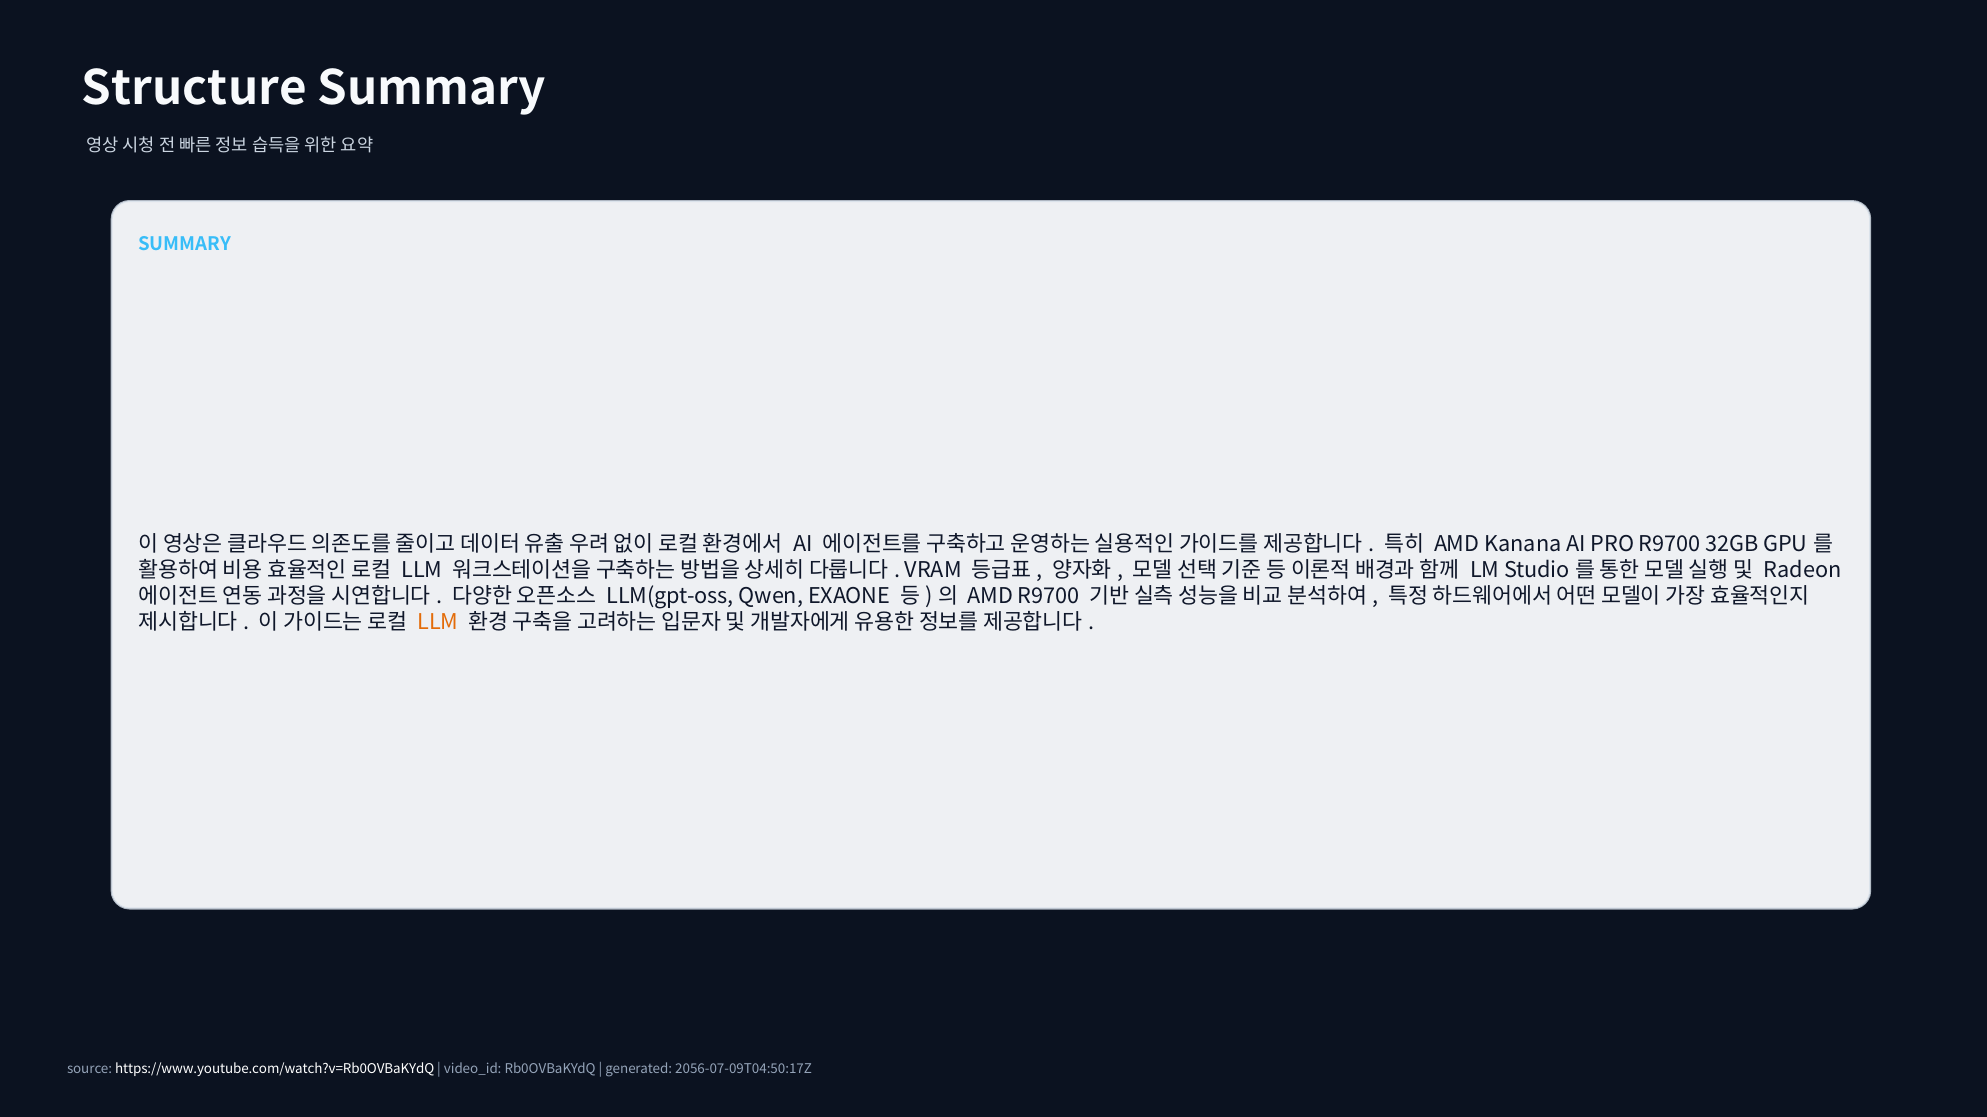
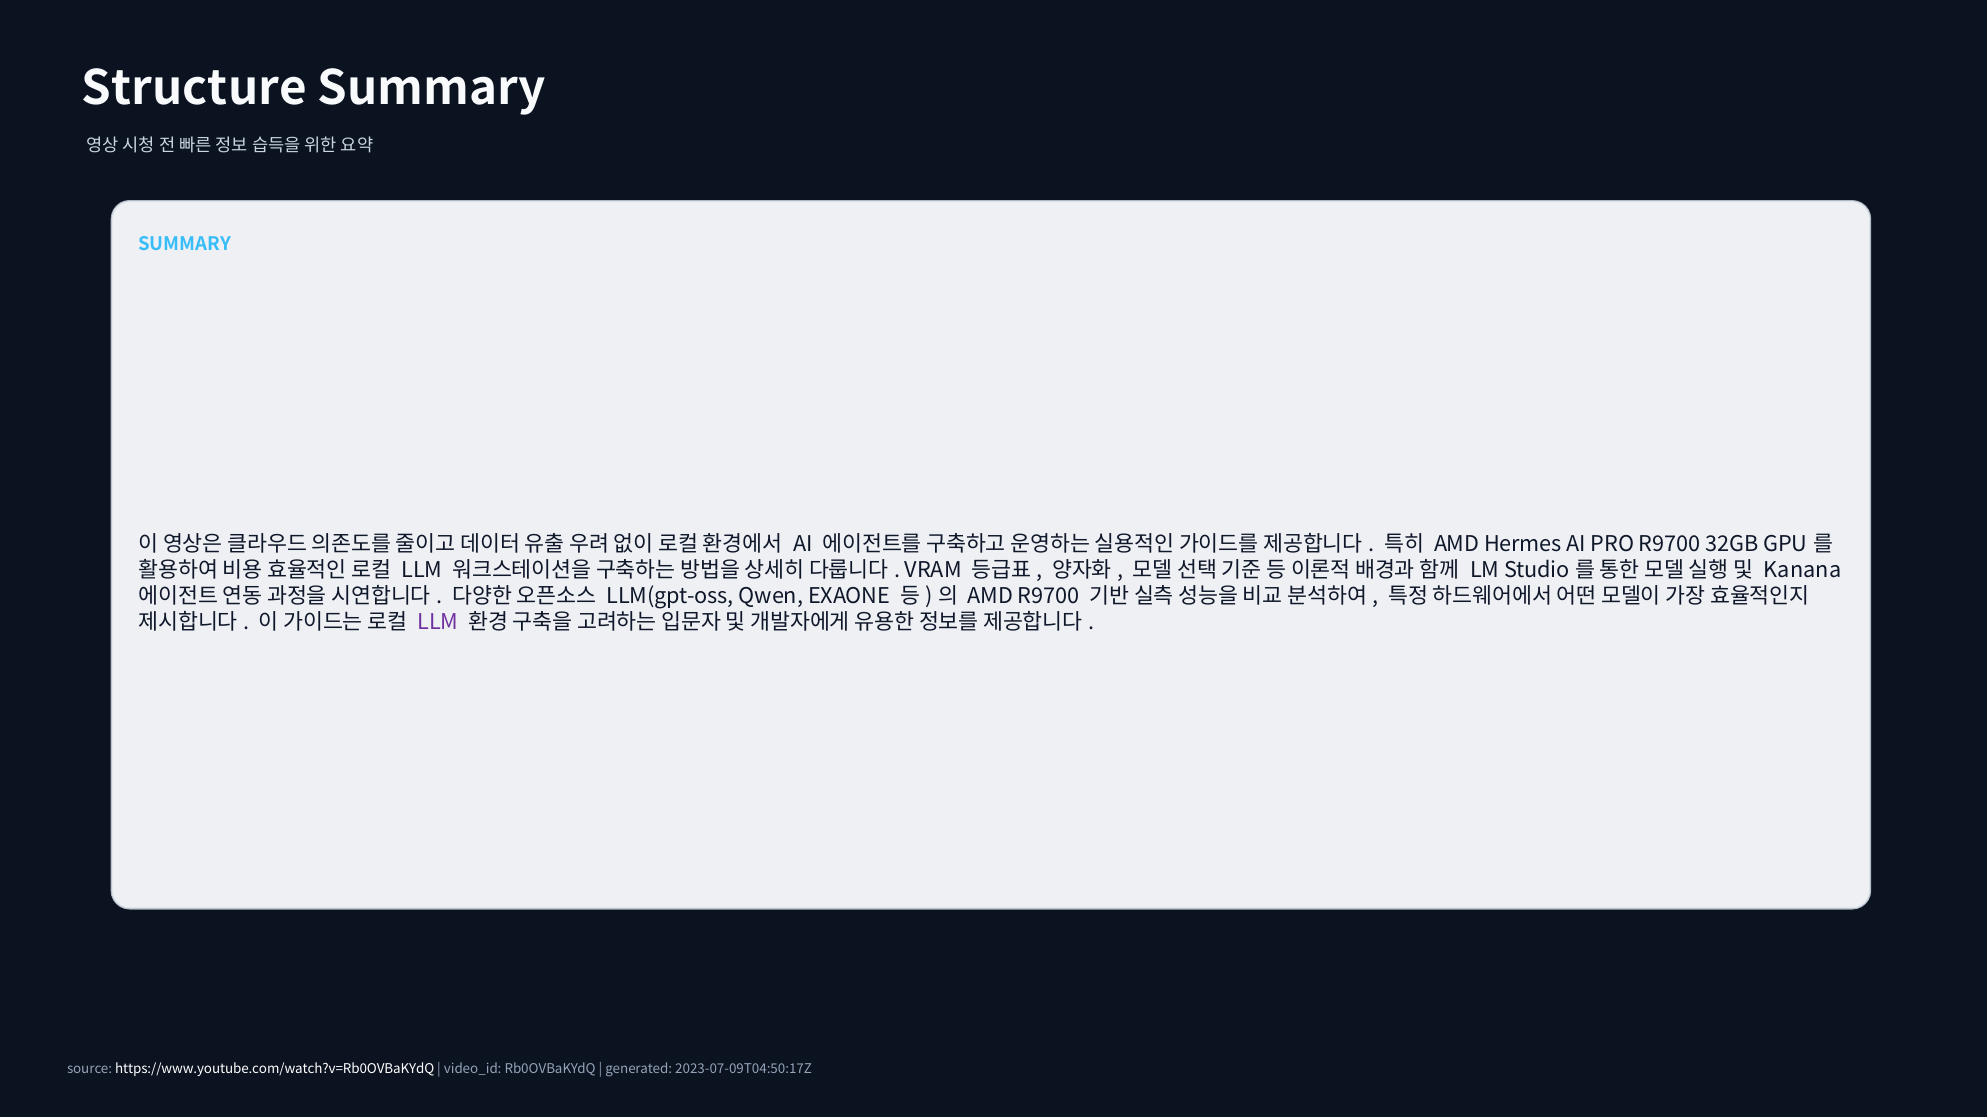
Kanana: Kanana -> Hermes
Radeon: Radeon -> Kanana
LLM at (438, 622) colour: orange -> purple
2056-07-09T04:50:17Z: 2056-07-09T04:50:17Z -> 2023-07-09T04:50:17Z
